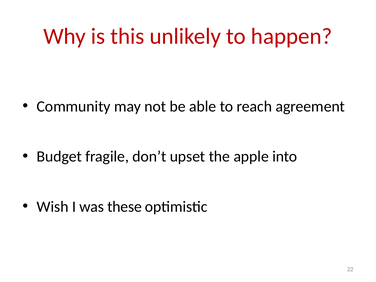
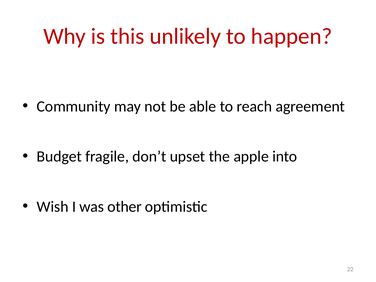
these: these -> other
